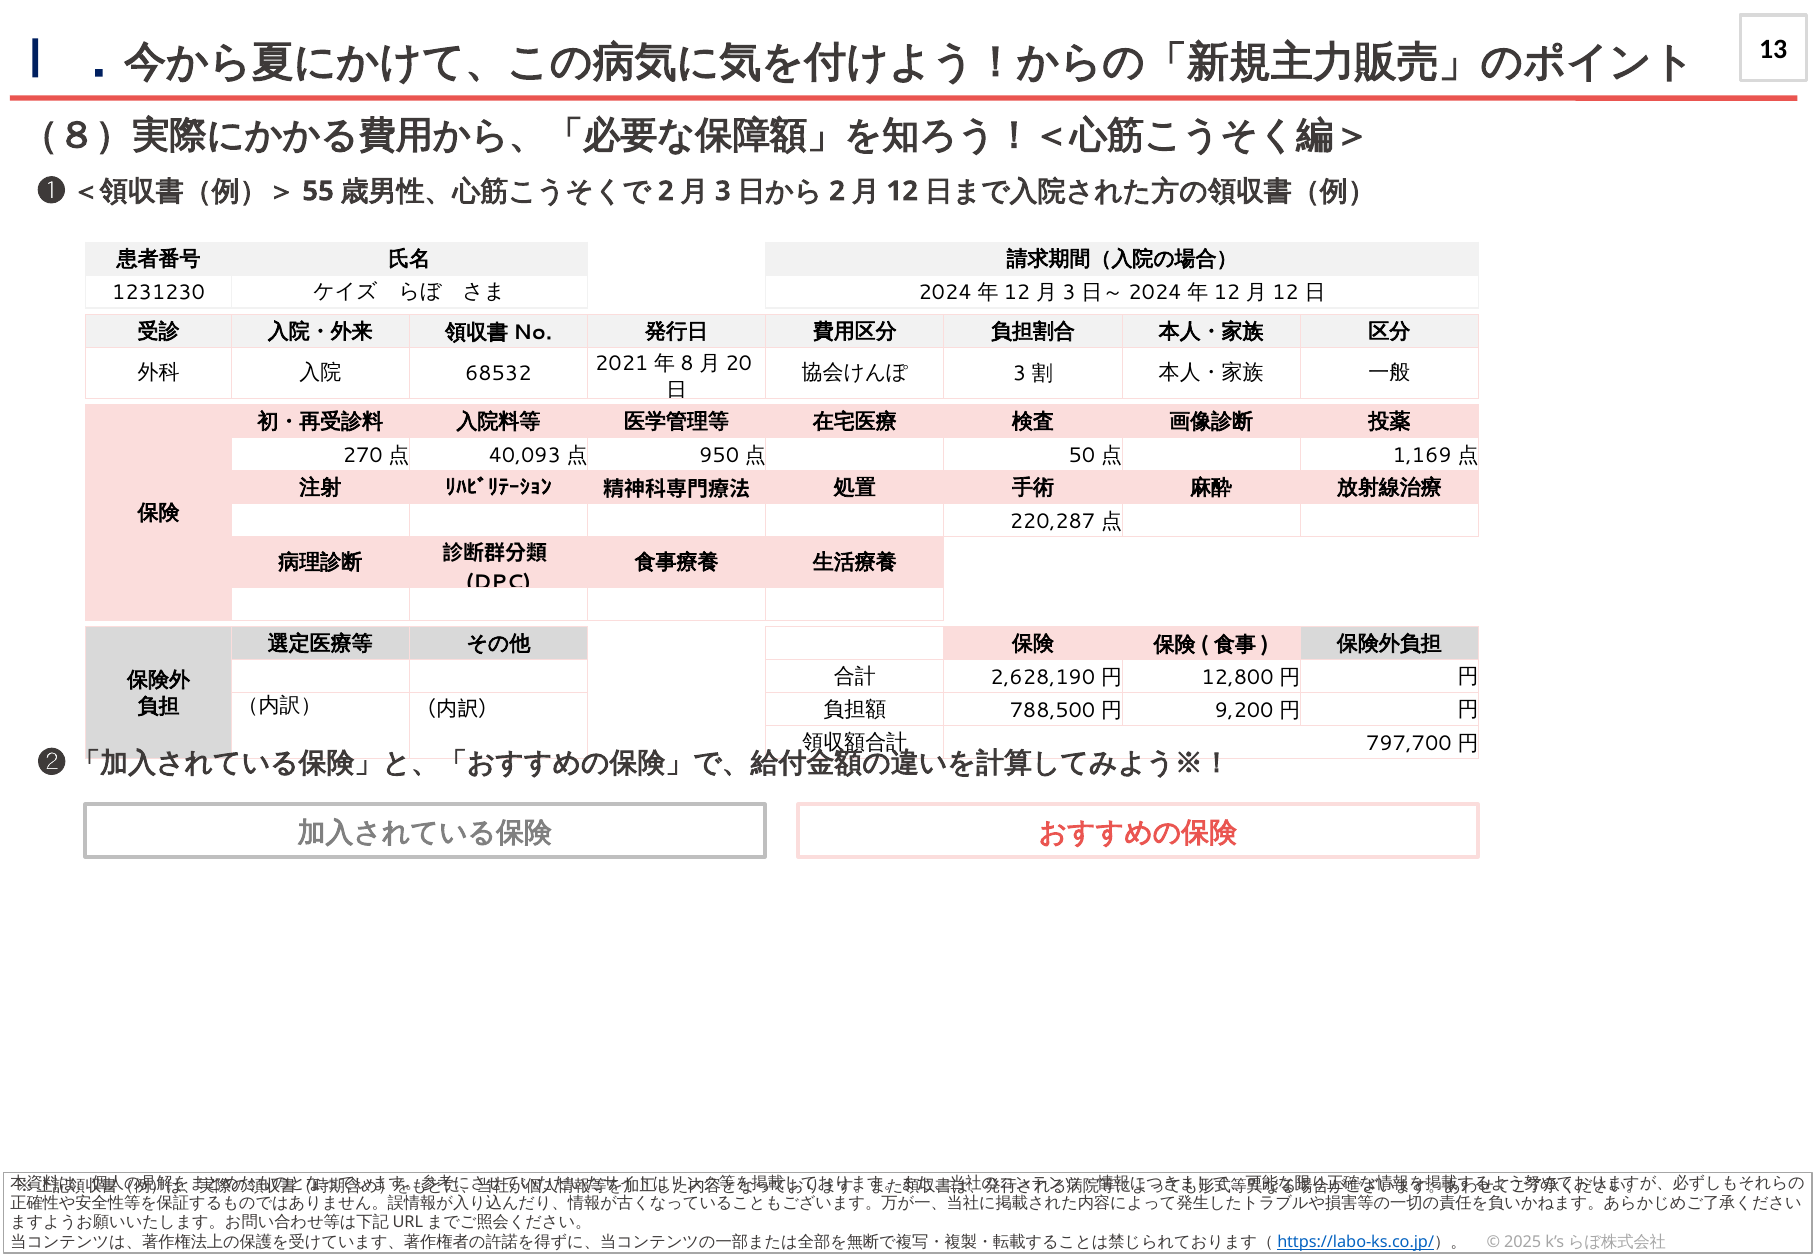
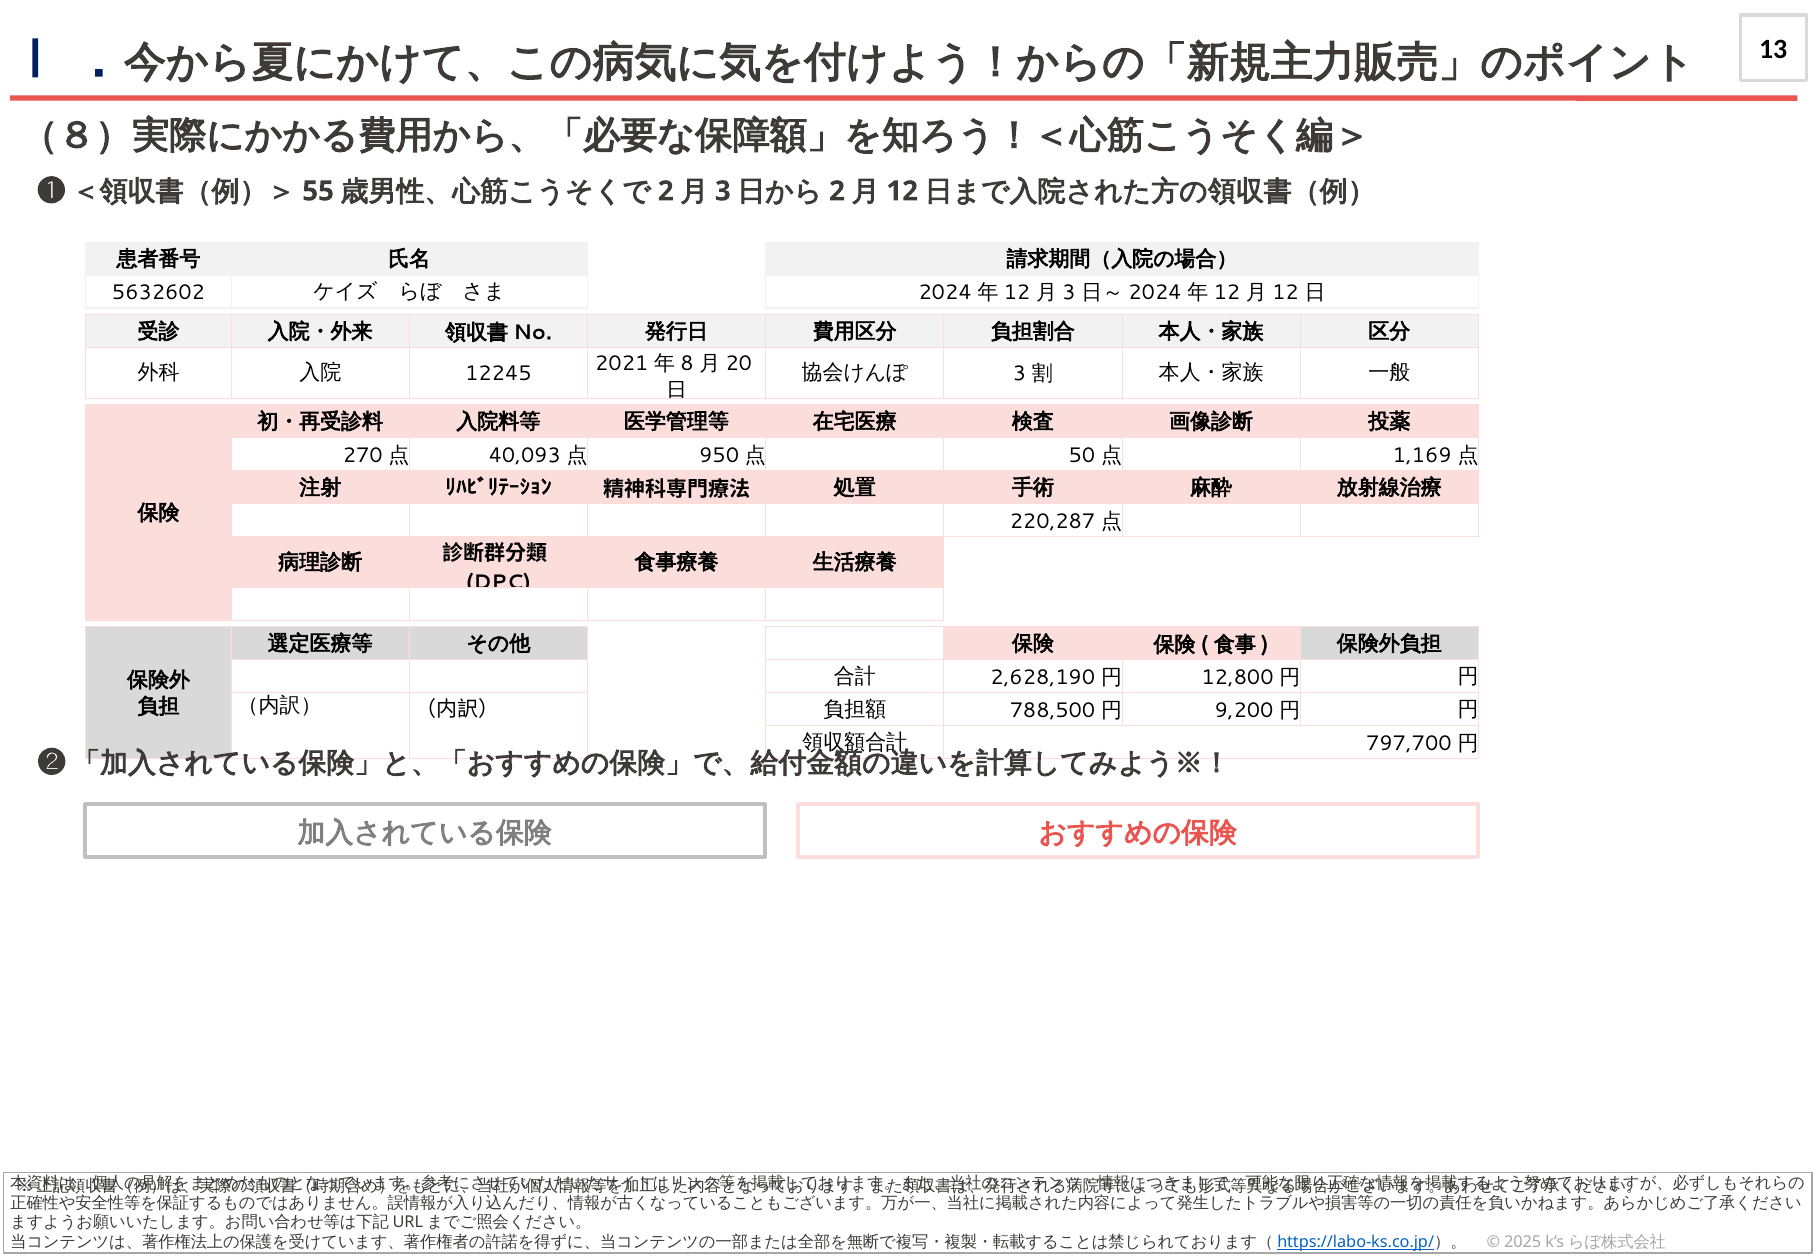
1231230: 1231230 -> 5632602
68532: 68532 -> 12245
